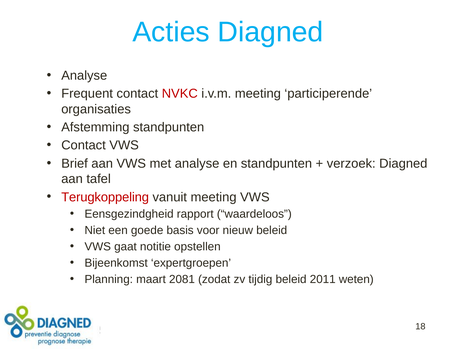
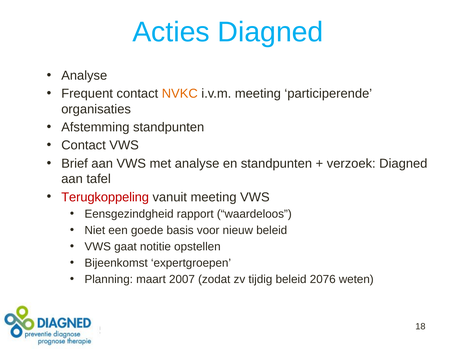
NVKC colour: red -> orange
2081: 2081 -> 2007
2011: 2011 -> 2076
